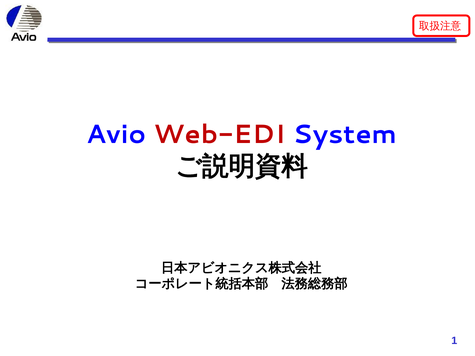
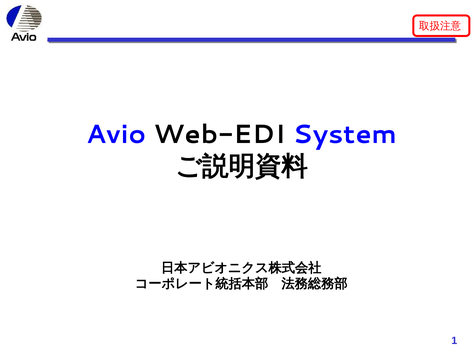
Web-EDI colour: red -> black
